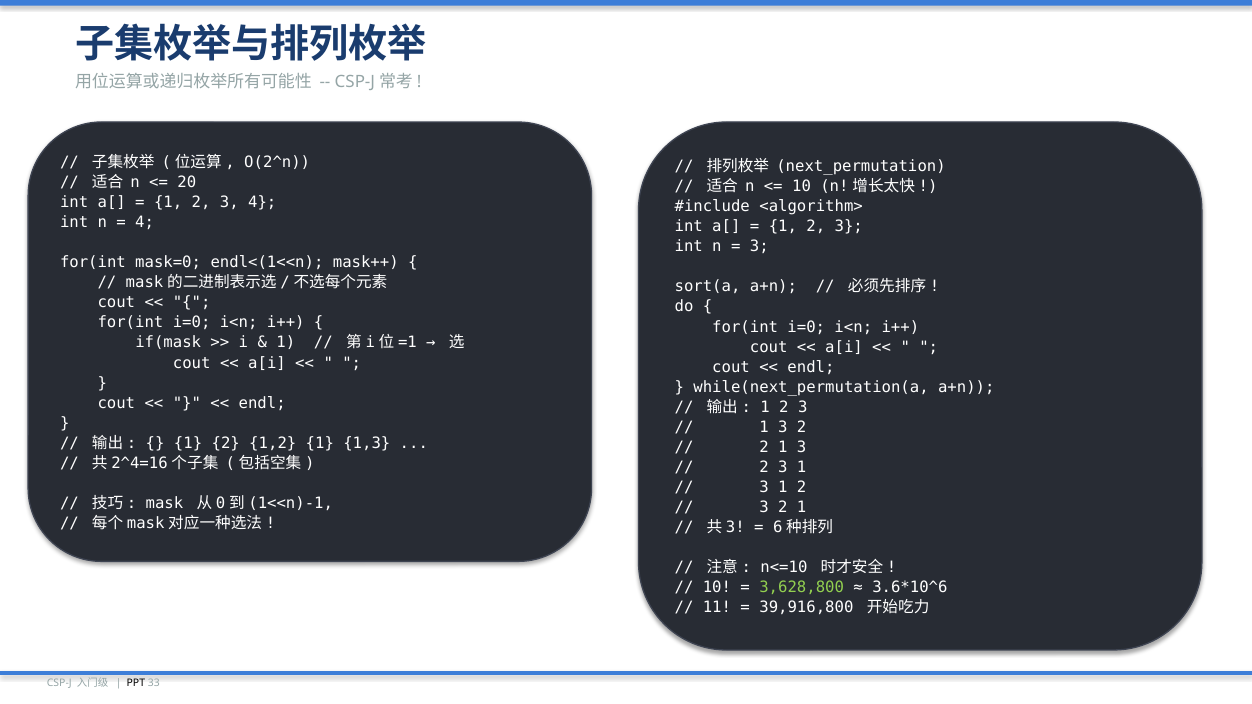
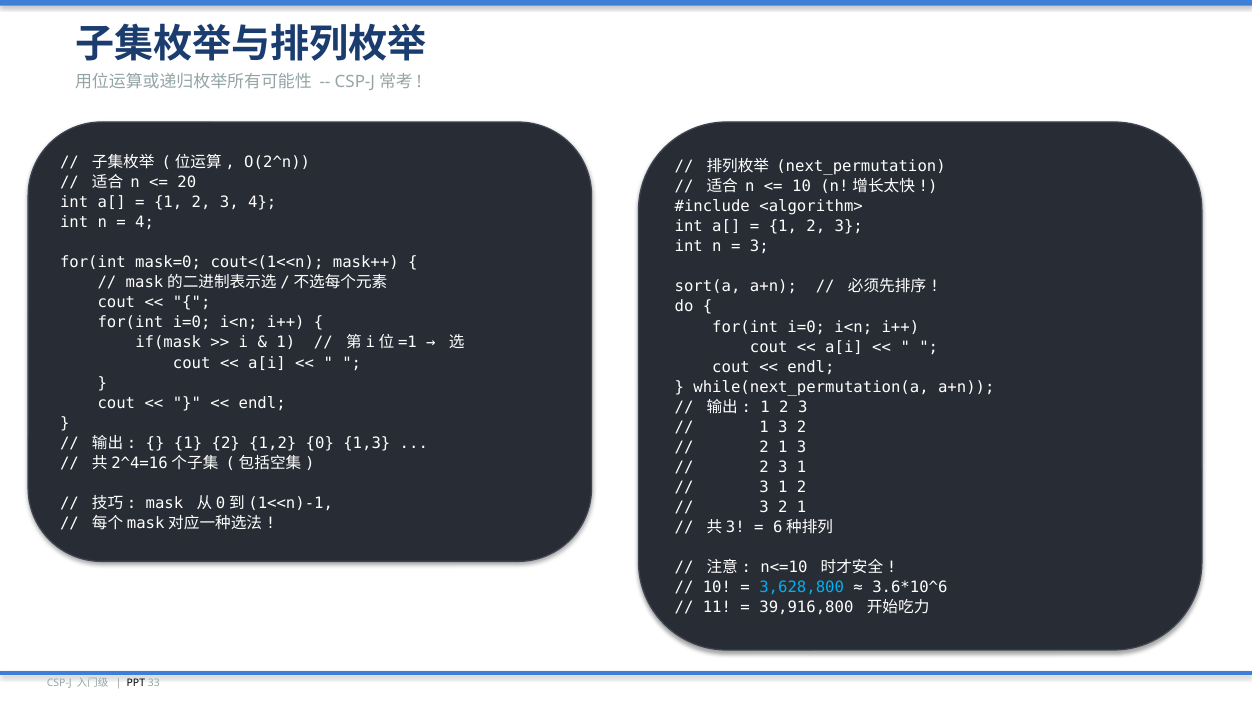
endl<(1<<n: endl<(1<<n -> cout<(1<<n
1,2 1: 1 -> 0
3,628,800 colour: light green -> light blue
